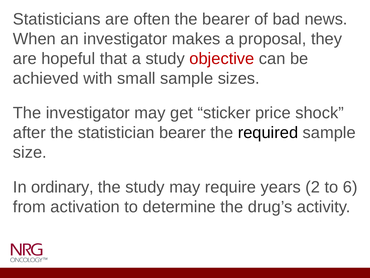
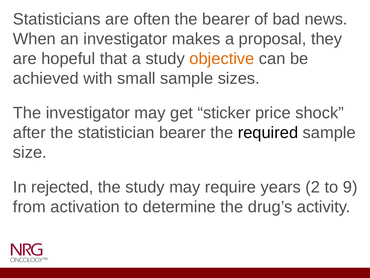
objective colour: red -> orange
ordinary: ordinary -> rejected
6: 6 -> 9
